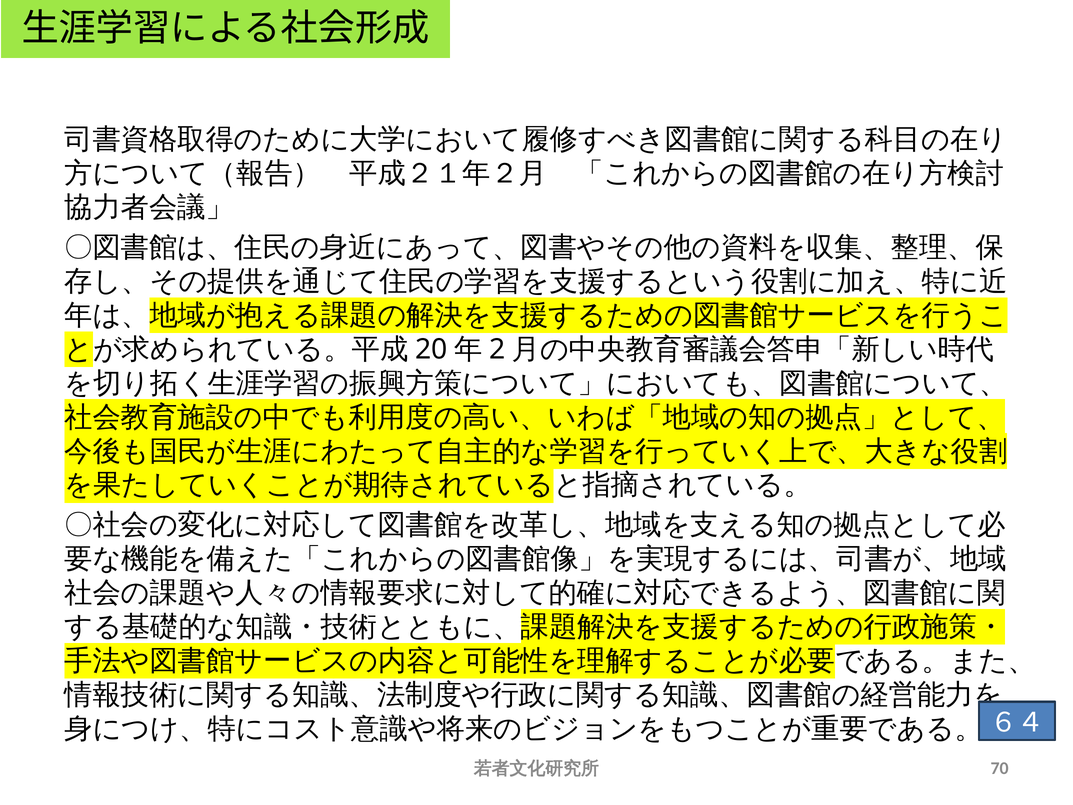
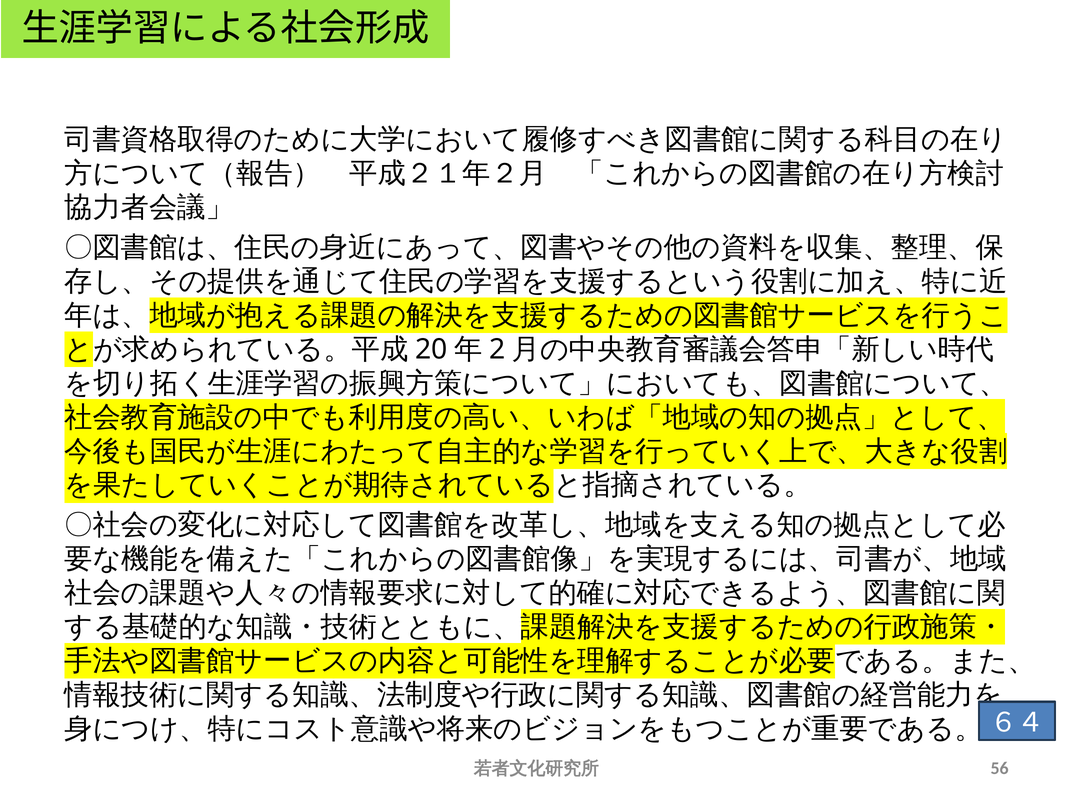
70: 70 -> 56
